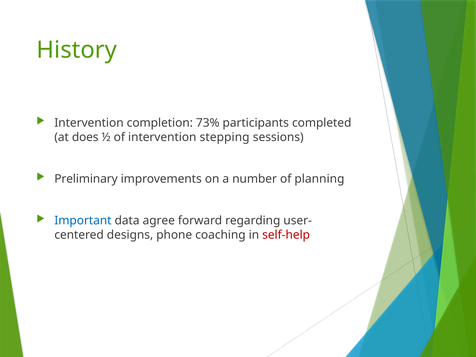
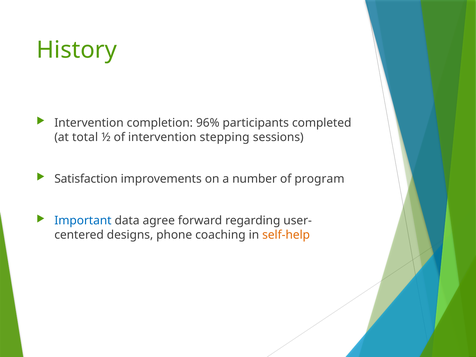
73%: 73% -> 96%
does: does -> total
Preliminary: Preliminary -> Satisfaction
planning: planning -> program
self-help colour: red -> orange
